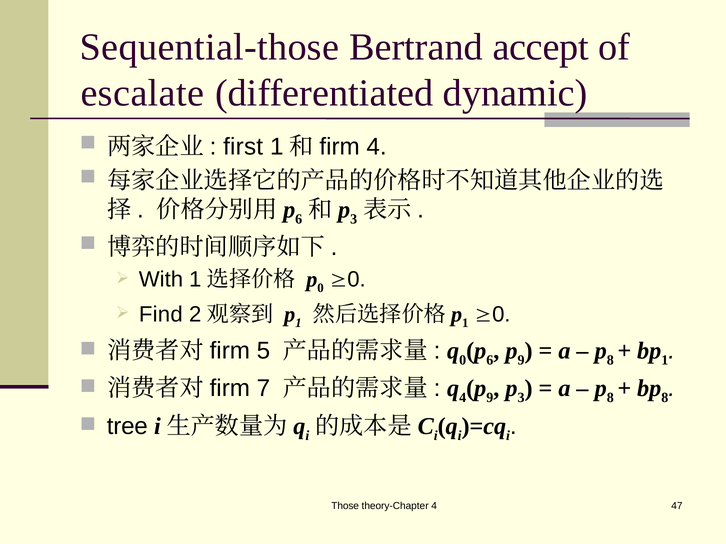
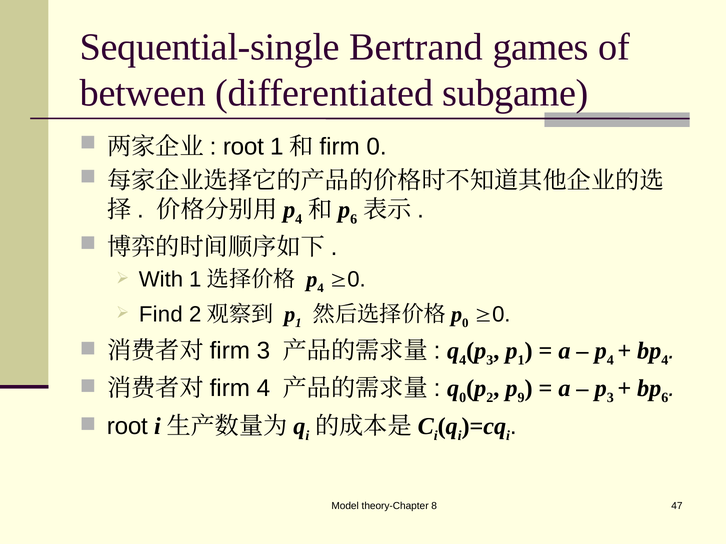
Sequential-those: Sequential-those -> Sequential-single
accept: accept -> games
escalate: escalate -> between
dynamic: dynamic -> subgame
first at (243, 147): first -> root
4 at (376, 147): 4 -> 0
6 at (299, 219): 6 -> 4
3 at (354, 219): 3 -> 6
0 at (321, 288): 0 -> 4
1 at (465, 323): 1 -> 0
5 at (263, 351): 5 -> 3
0 at (463, 360): 0 -> 4
6 at (490, 360): 6 -> 3
9 at (521, 360): 9 -> 1
8 at (610, 360): 8 -> 4
1 at (665, 360): 1 -> 4
7 at (263, 389): 7 -> 4
4 at (463, 398): 4 -> 0
9 at (490, 398): 9 -> 2
3 at (521, 398): 3 -> 9
8 at (610, 398): 8 -> 3
8 at (665, 398): 8 -> 6
tree at (127, 427): tree -> root
Those: Those -> Model
theory-Chapter 4: 4 -> 8
